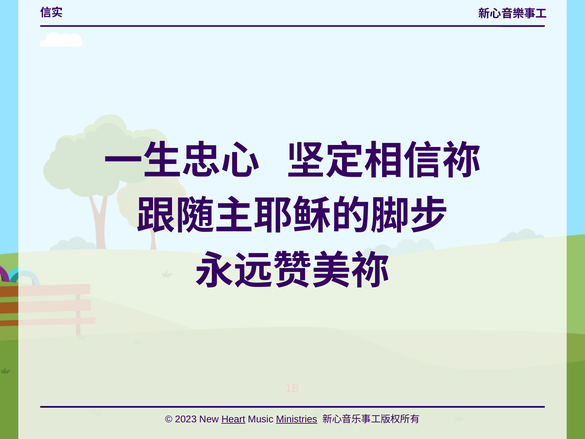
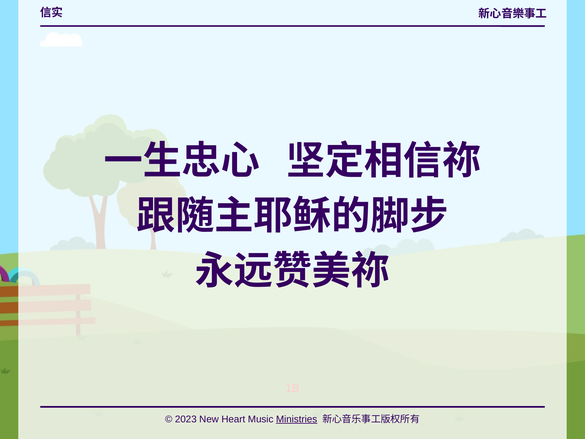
Heart underline: present -> none
